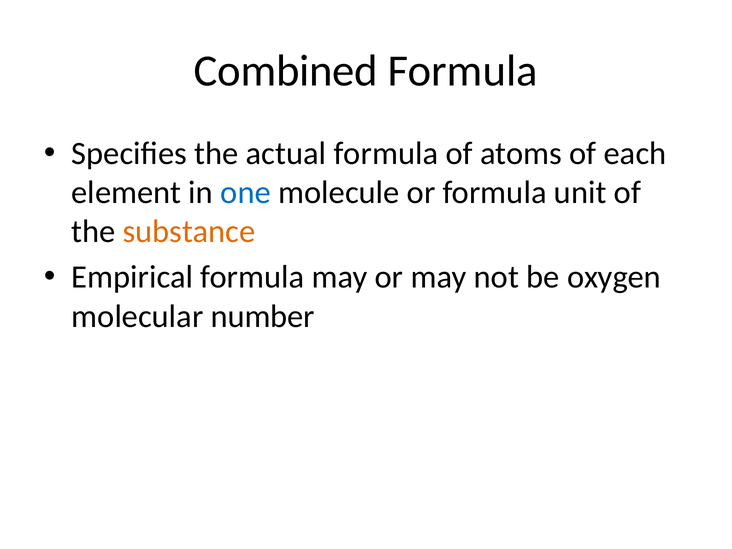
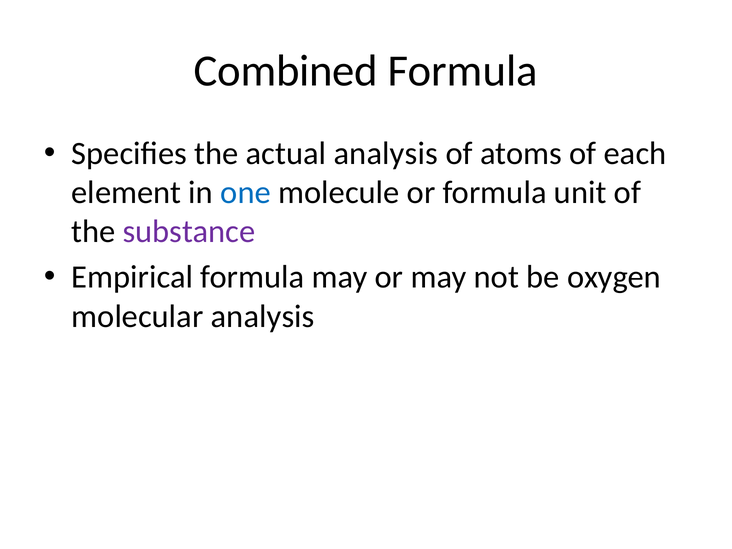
actual formula: formula -> analysis
substance colour: orange -> purple
molecular number: number -> analysis
